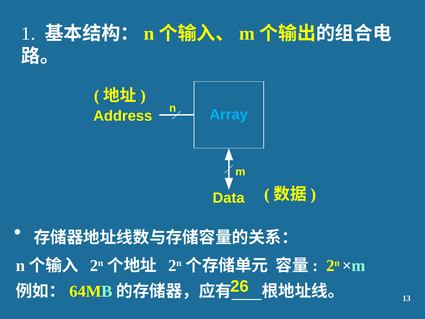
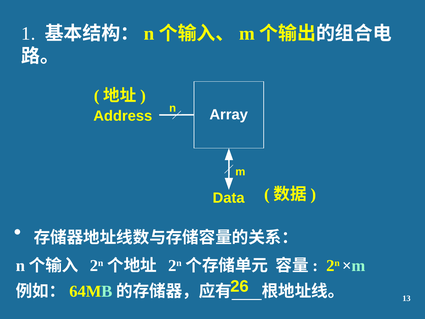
Array colour: light blue -> white
